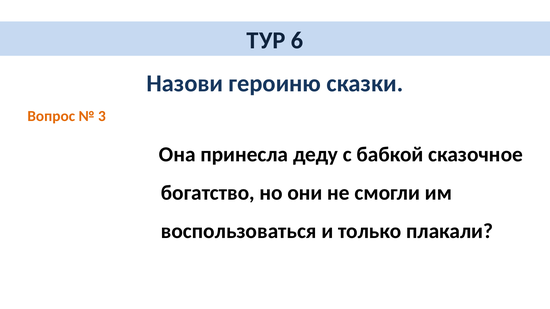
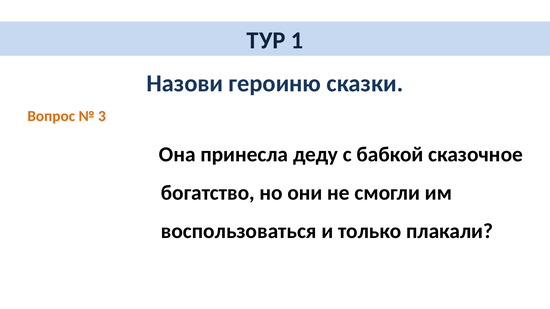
6: 6 -> 1
